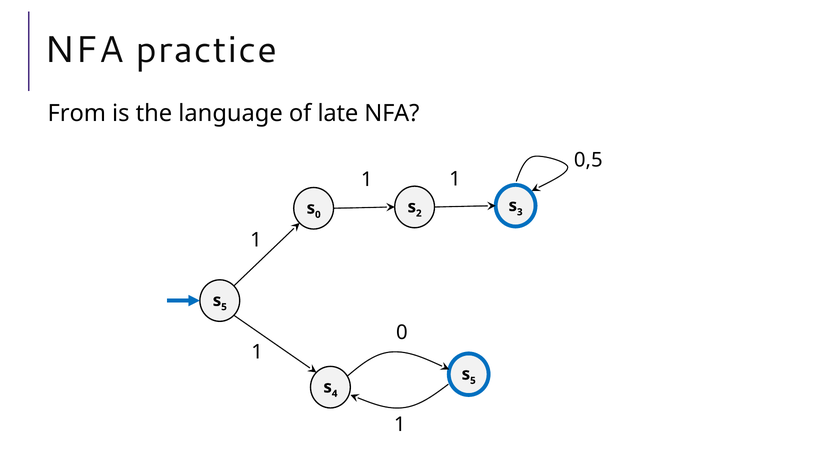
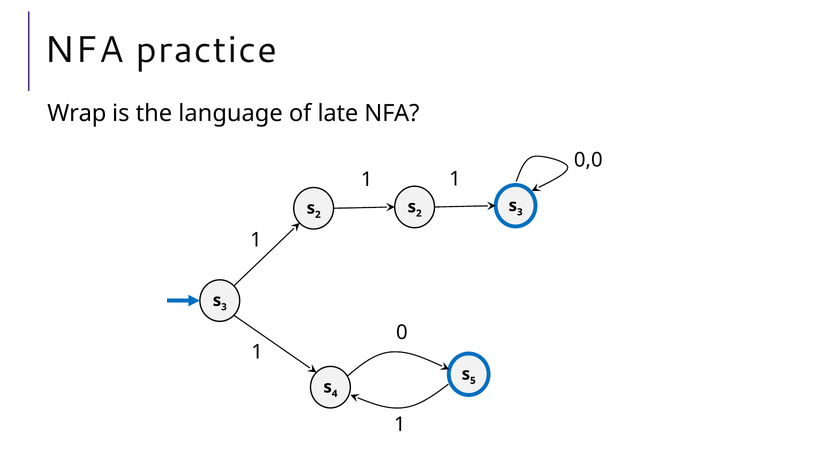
From: From -> Wrap
0,5: 0,5 -> 0,0
0 at (318, 215): 0 -> 2
5 at (224, 307): 5 -> 3
